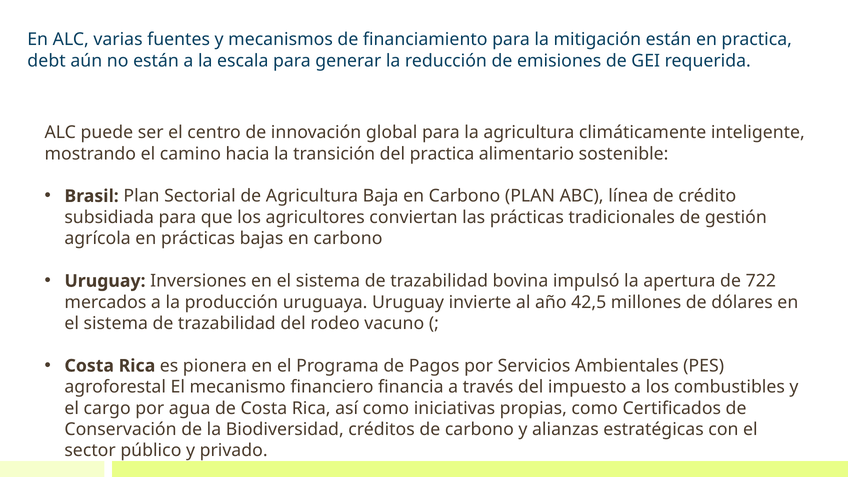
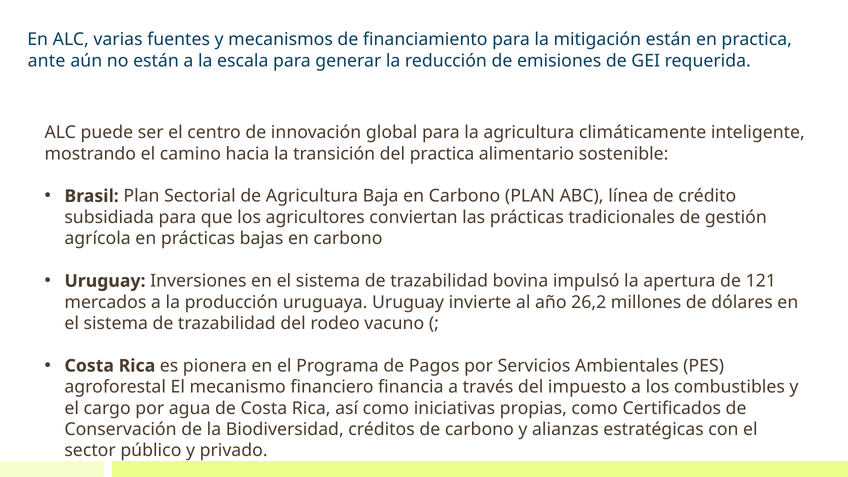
debt: debt -> ante
722: 722 -> 121
42,5: 42,5 -> 26,2
